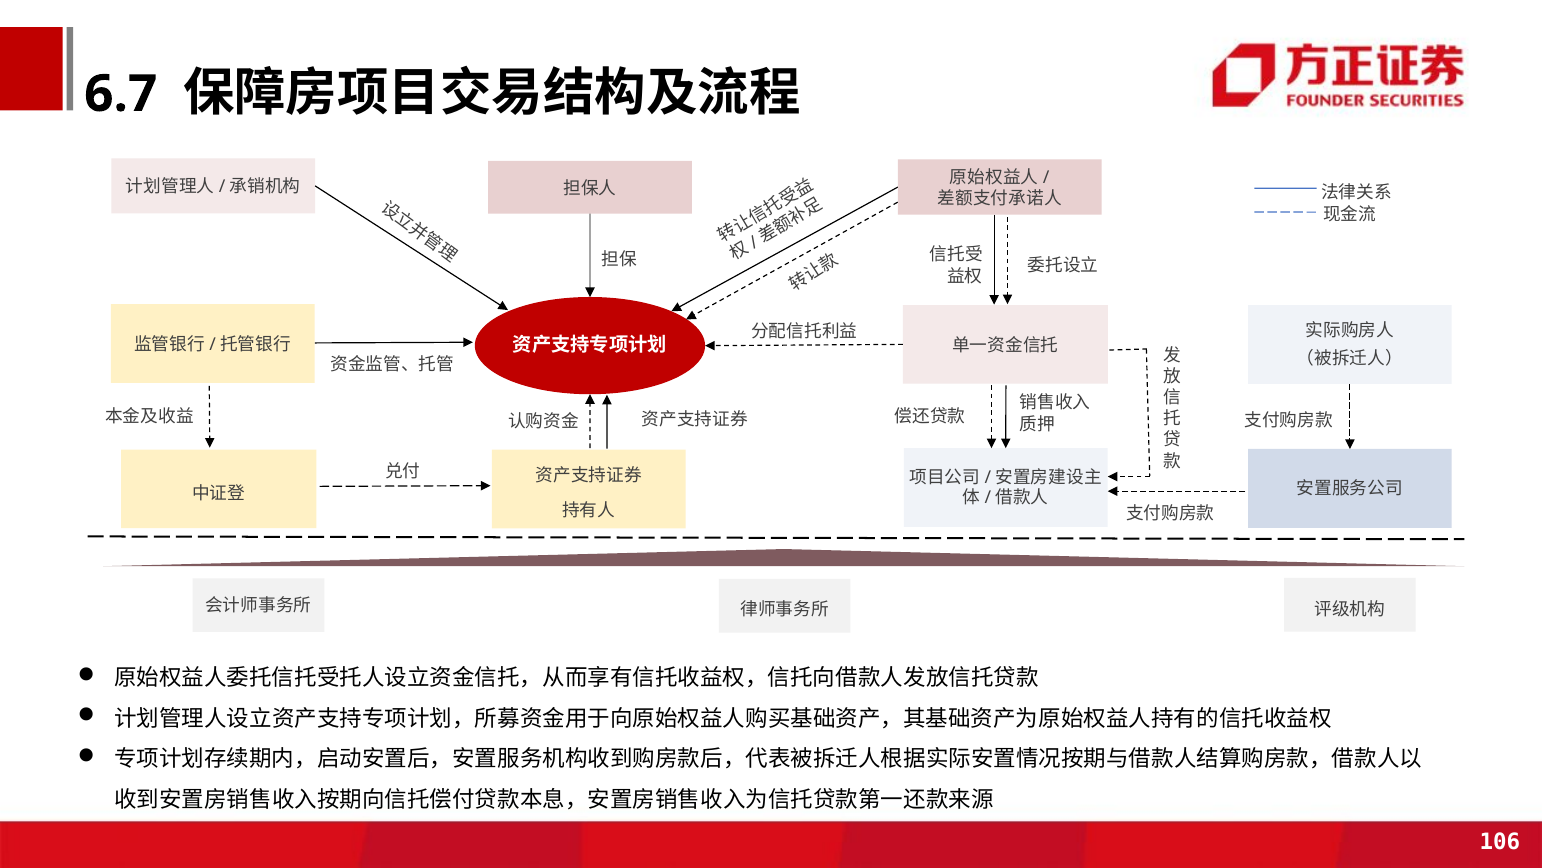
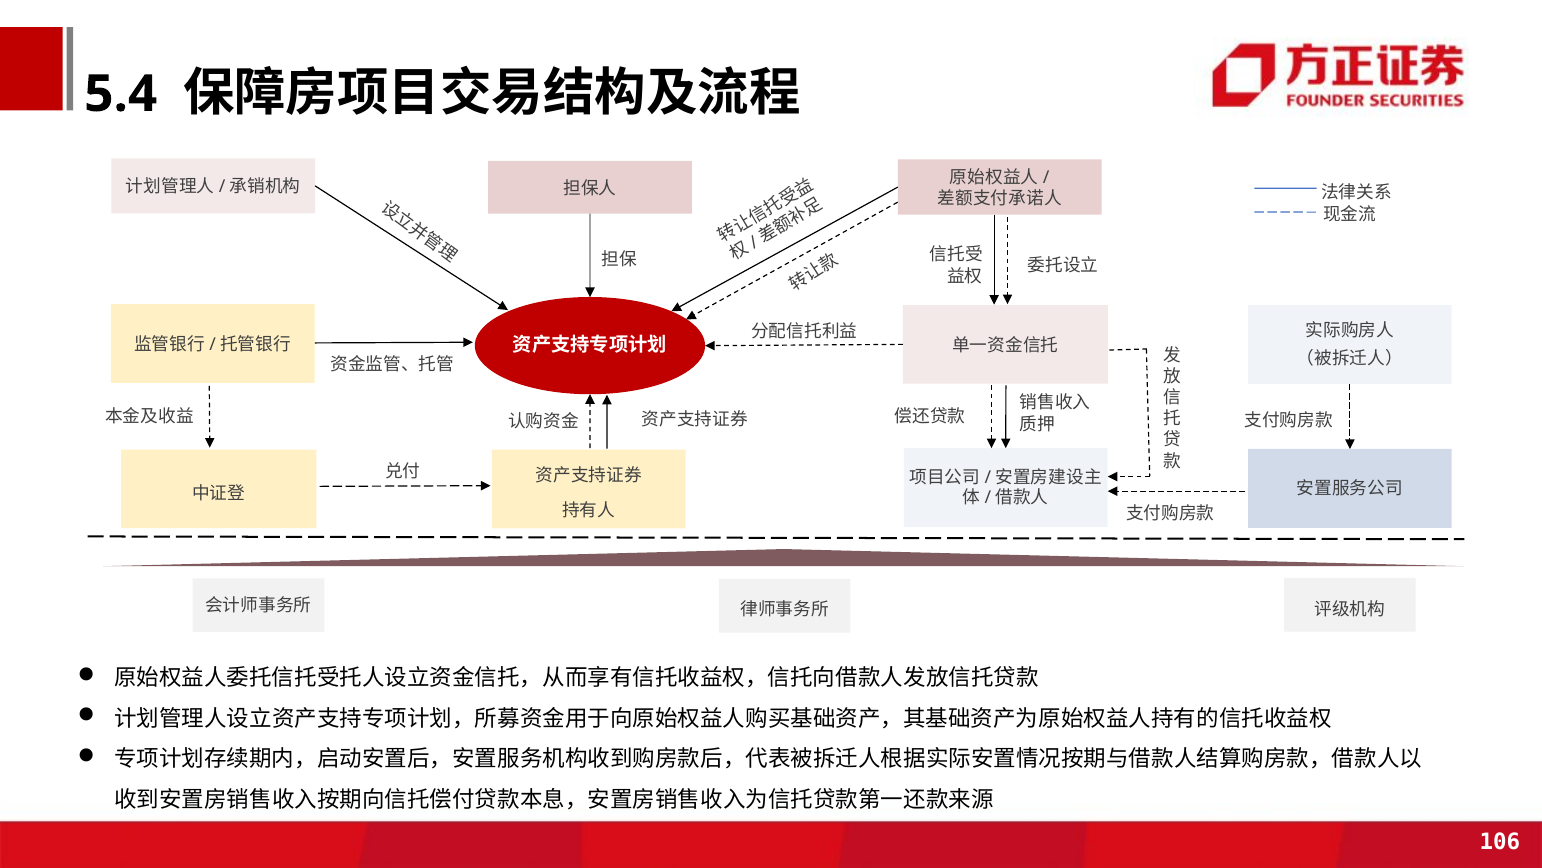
6.7: 6.7 -> 5.4
